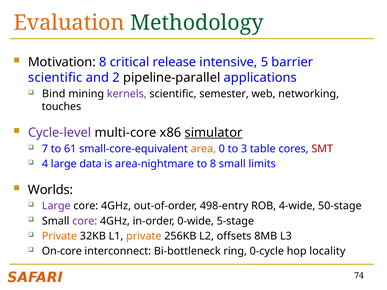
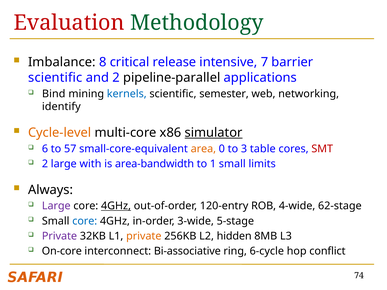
Evaluation colour: orange -> red
Motivation: Motivation -> Imbalance
5: 5 -> 7
kernels colour: purple -> blue
touches: touches -> identify
Cycle-level colour: purple -> orange
7: 7 -> 6
61: 61 -> 57
4 at (45, 164): 4 -> 2
data: data -> with
area-nightmare: area-nightmare -> area-bandwidth
to 8: 8 -> 1
Worlds: Worlds -> Always
4GHz at (116, 206) underline: none -> present
498-entry: 498-entry -> 120-entry
50-stage: 50-stage -> 62-stage
core at (85, 221) colour: purple -> blue
0-wide: 0-wide -> 3-wide
Private at (59, 236) colour: orange -> purple
offsets: offsets -> hidden
Bi-bottleneck: Bi-bottleneck -> Bi-associative
0-cycle: 0-cycle -> 6-cycle
locality: locality -> conflict
